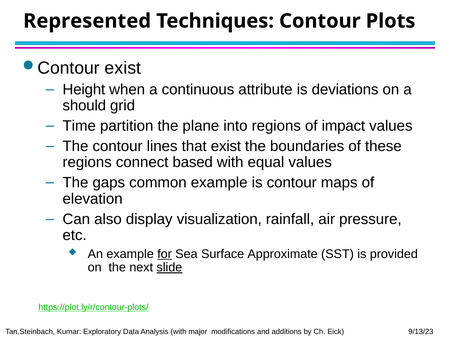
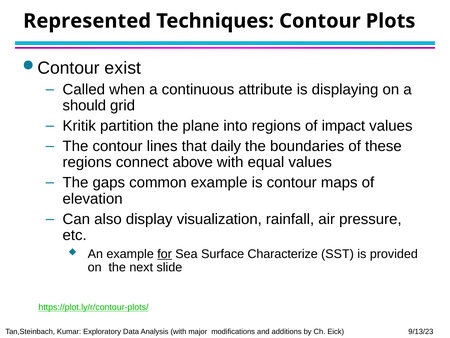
Height: Height -> Called
deviations: deviations -> displaying
Time: Time -> Kritik
that exist: exist -> daily
based: based -> above
Approximate: Approximate -> Characterize
slide underline: present -> none
